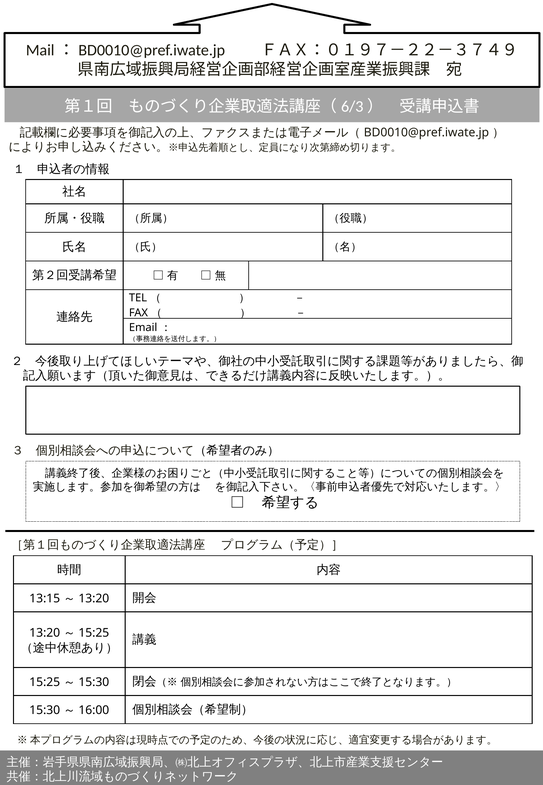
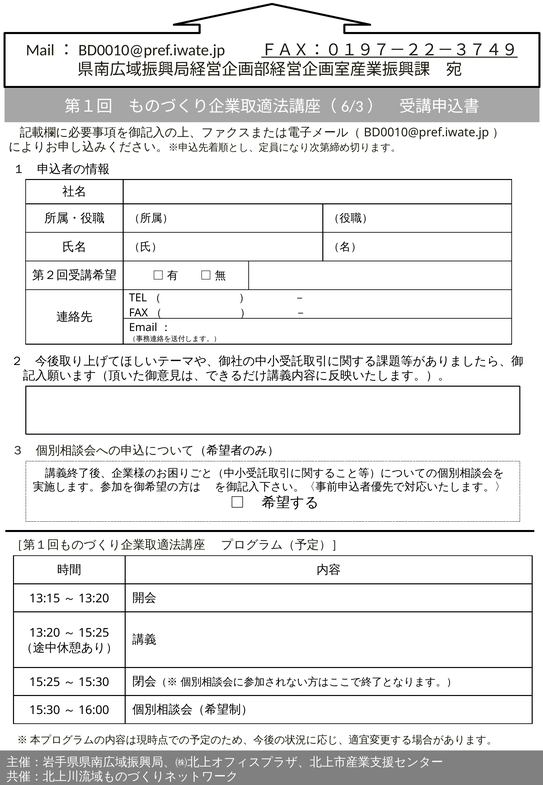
ＦＡＸ：０１９７－２２－３７４９ underline: none -> present
